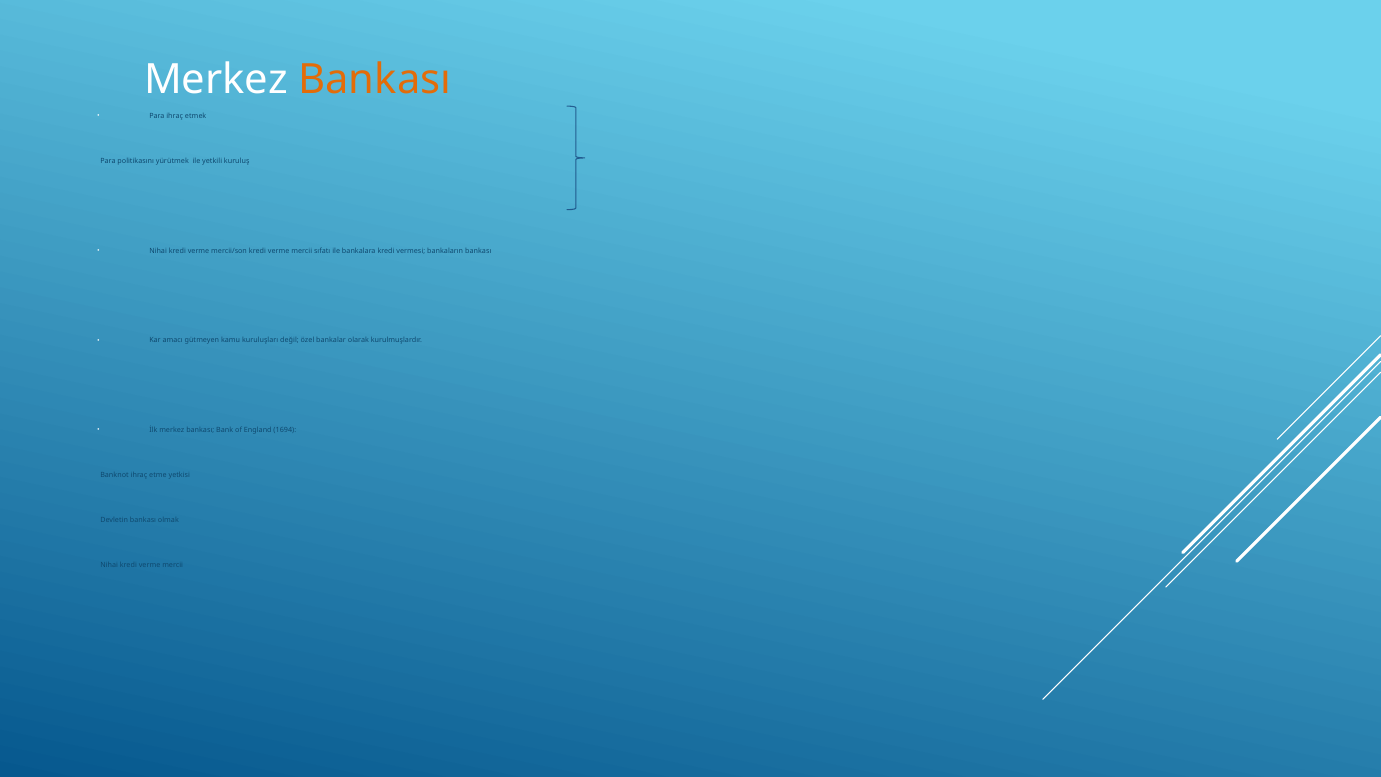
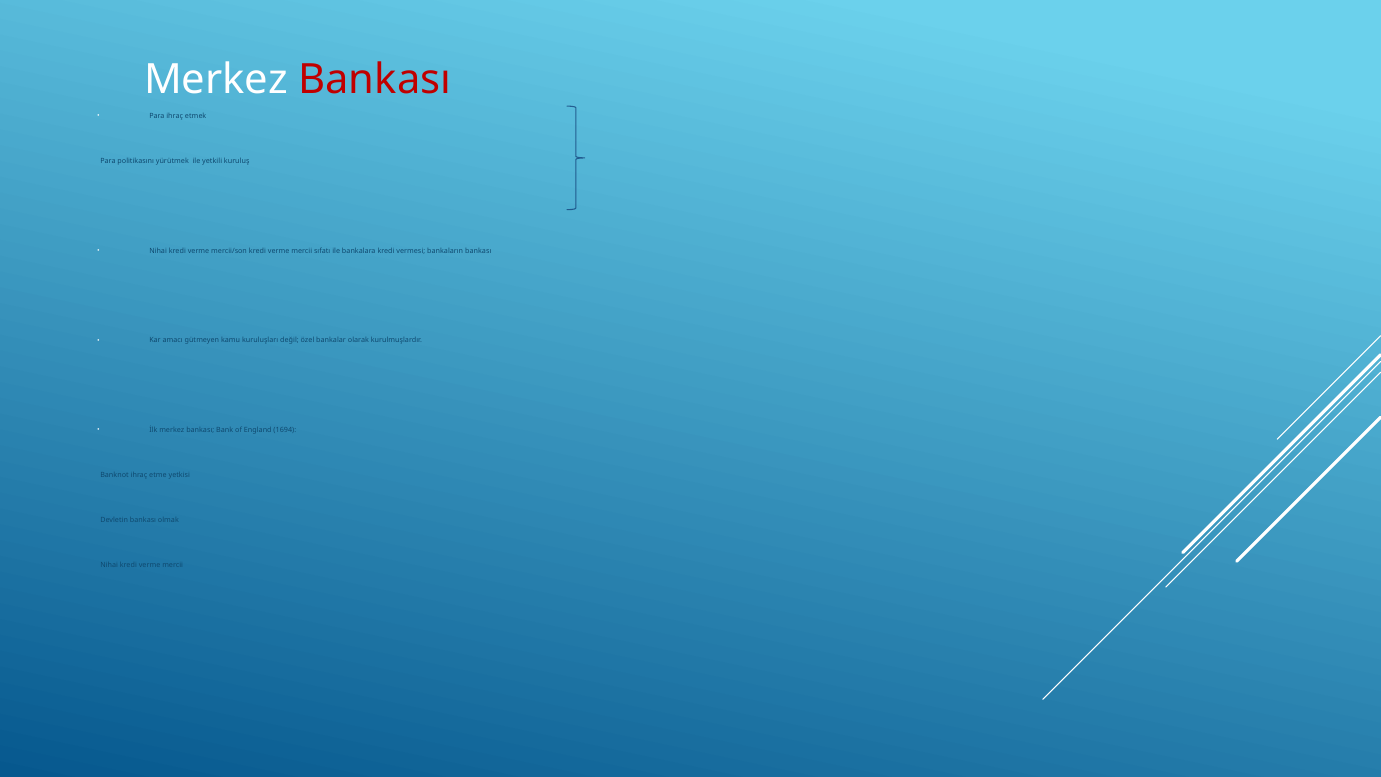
Bankası at (375, 80) colour: orange -> red
